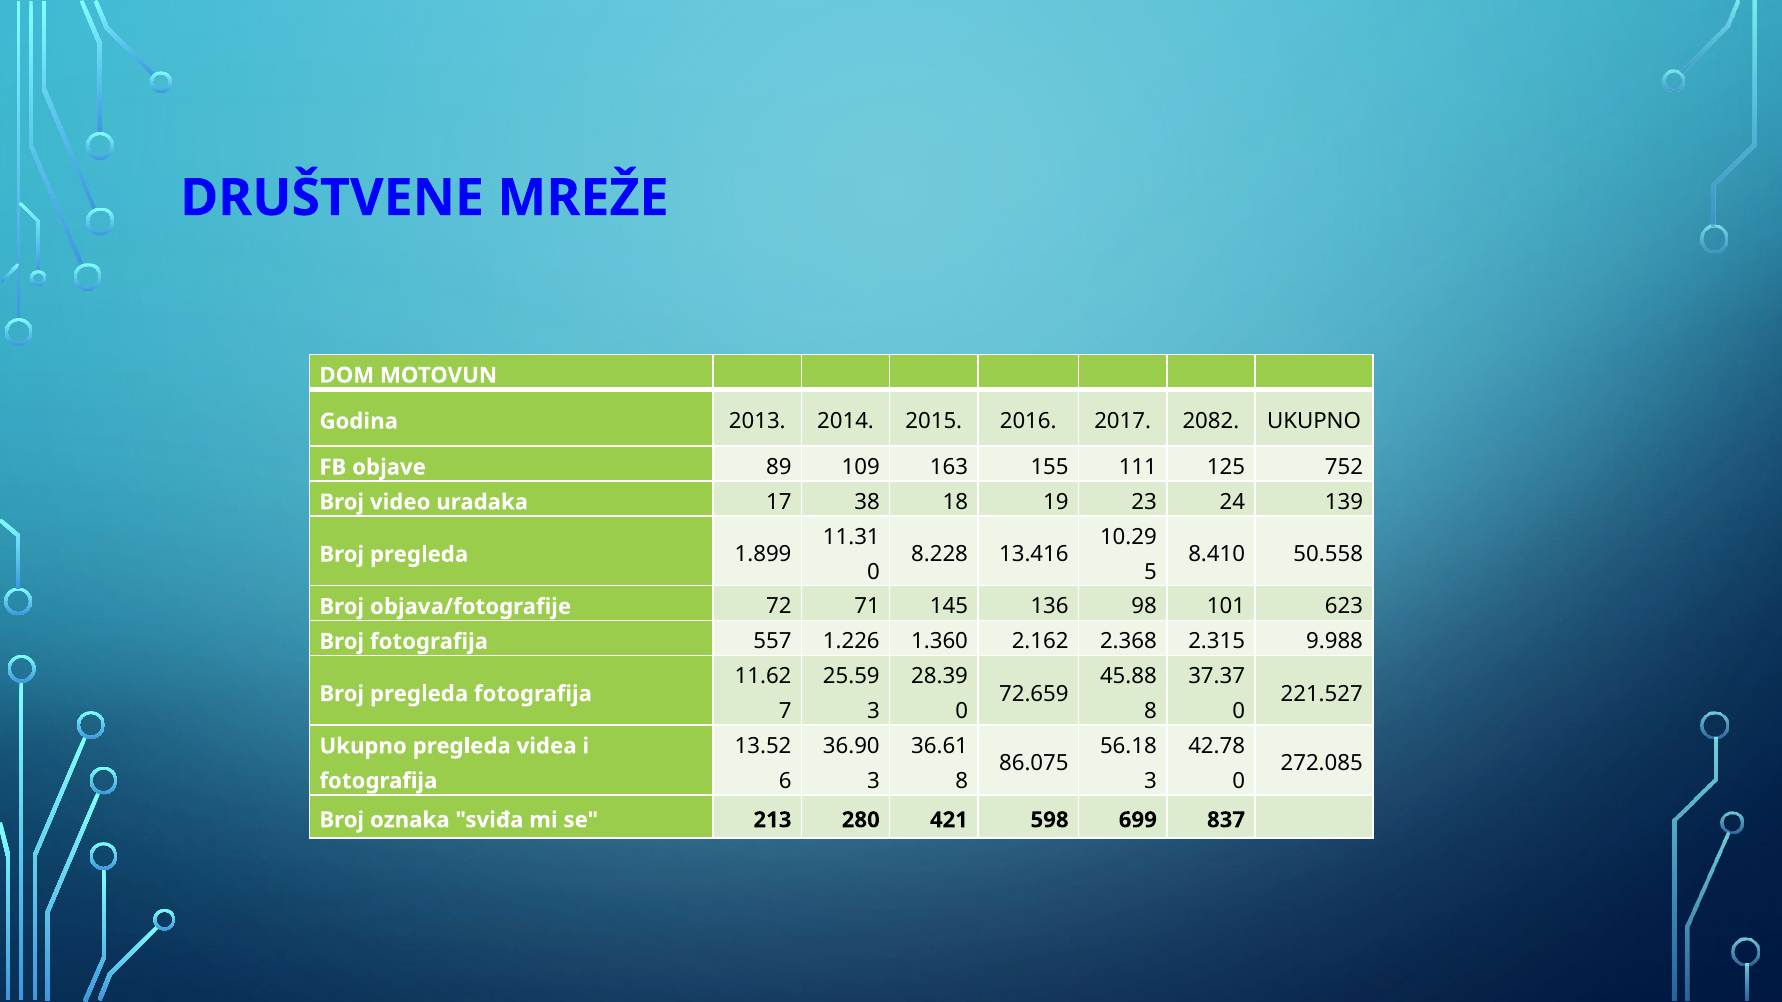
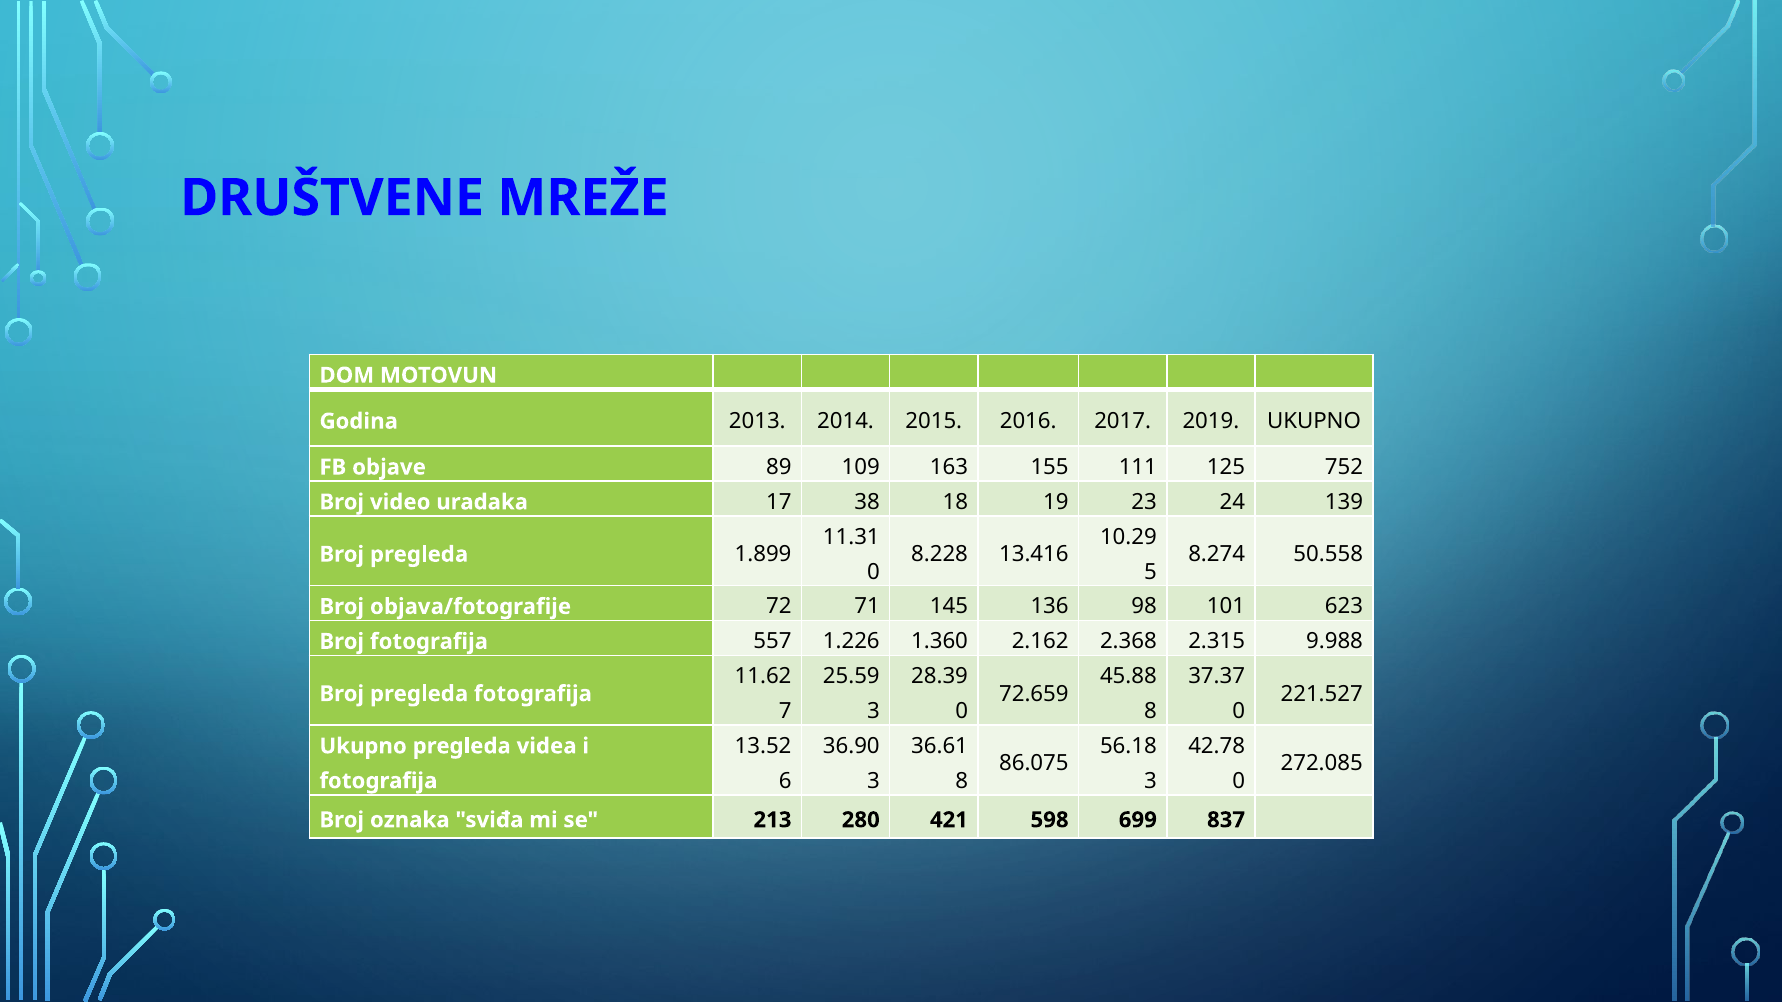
2082: 2082 -> 2019
8.410: 8.410 -> 8.274
